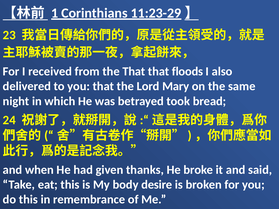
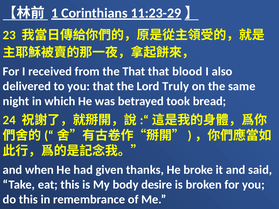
floods: floods -> blood
Mary: Mary -> Truly
